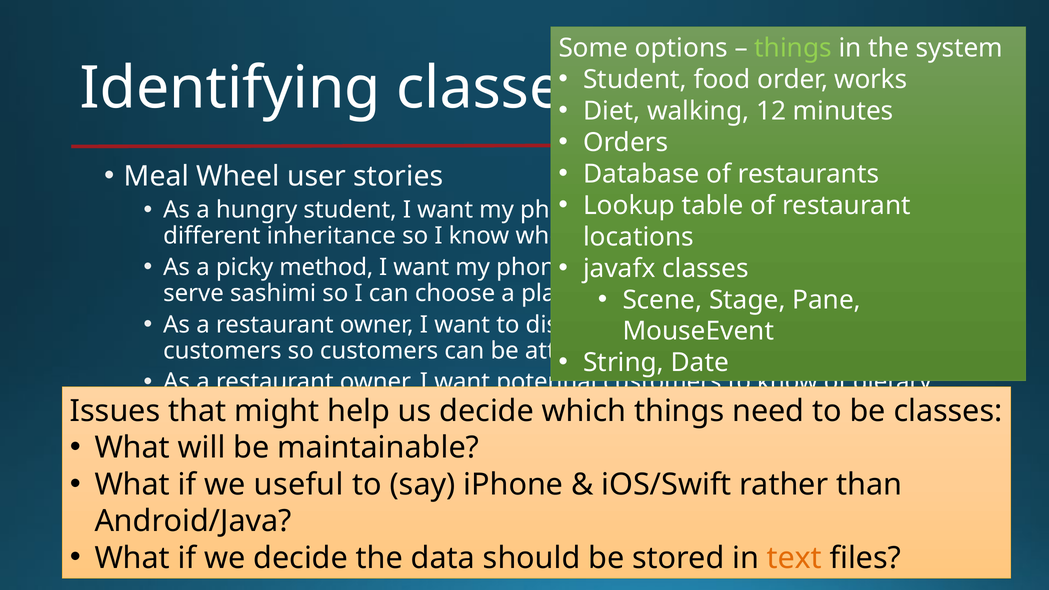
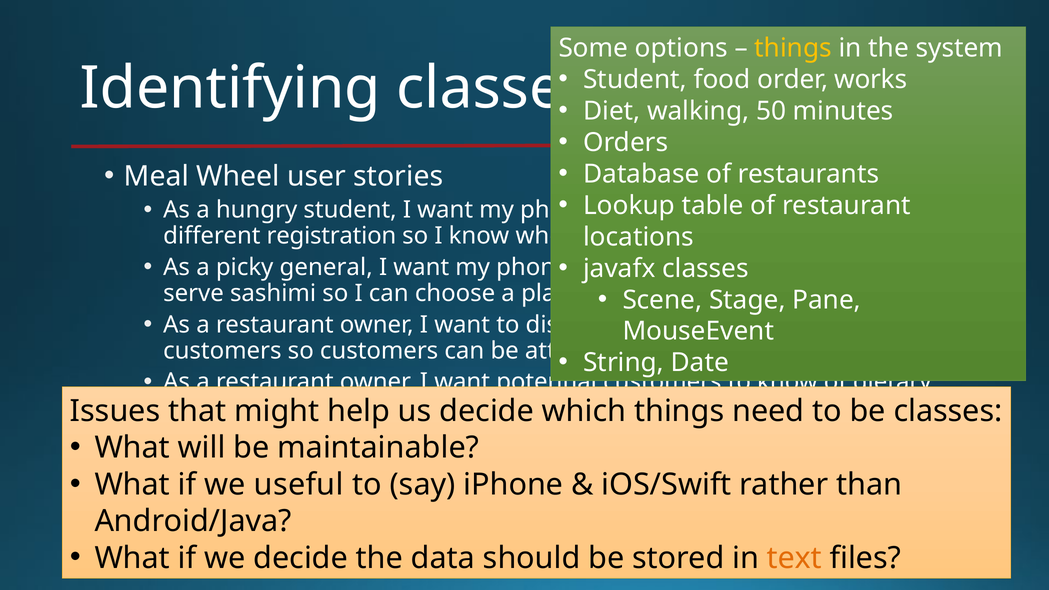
things at (793, 48) colour: light green -> yellow
12: 12 -> 50
inheritance: inheritance -> registration
method: method -> general
